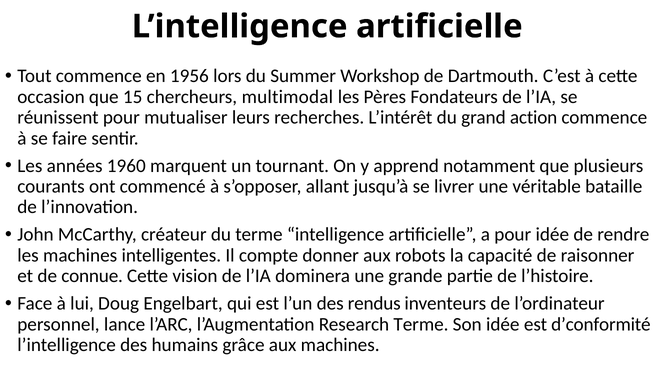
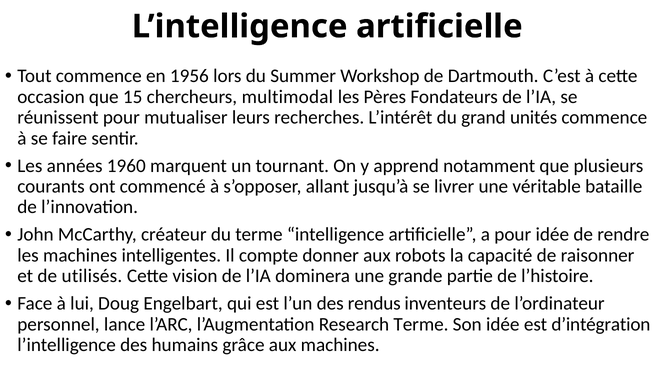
action: action -> unités
connue: connue -> utilisés
d’conformité: d’conformité -> d’intégration
